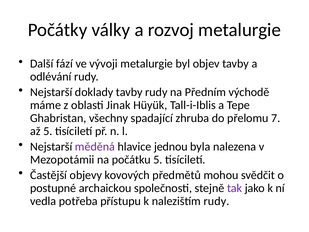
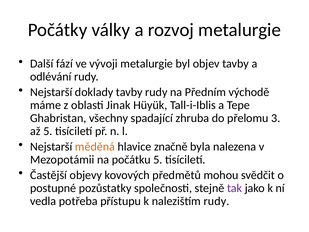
7: 7 -> 3
měděná colour: purple -> orange
jednou: jednou -> značně
archaickou: archaickou -> pozůstatky
